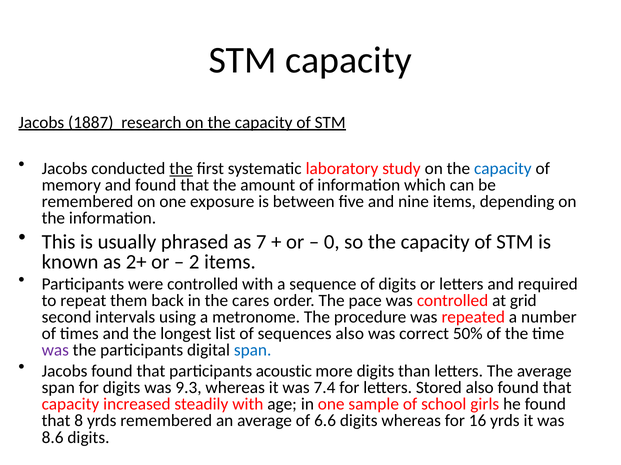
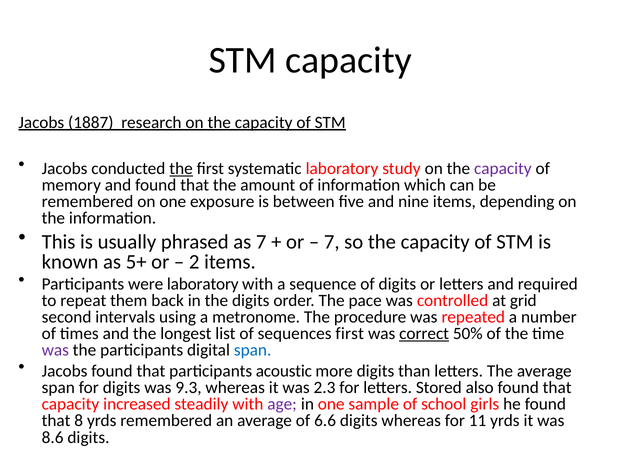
capacity at (503, 169) colour: blue -> purple
0 at (332, 242): 0 -> 7
2+: 2+ -> 5+
were controlled: controlled -> laboratory
the cares: cares -> digits
sequences also: also -> first
correct underline: none -> present
7.4: 7.4 -> 2.3
age colour: black -> purple
16: 16 -> 11
